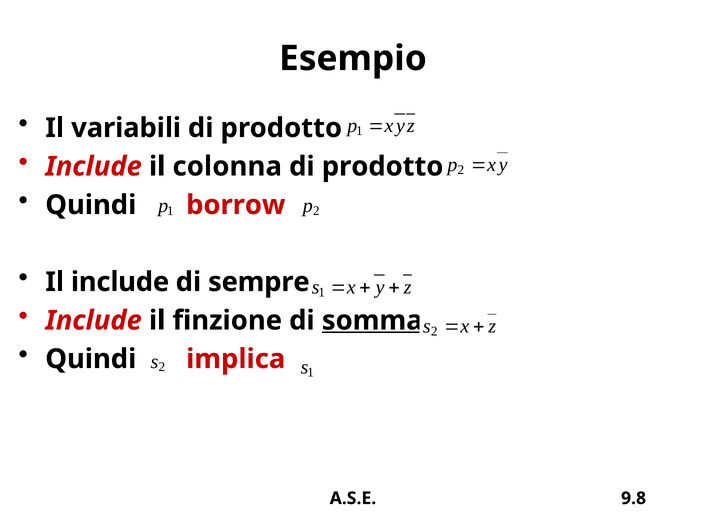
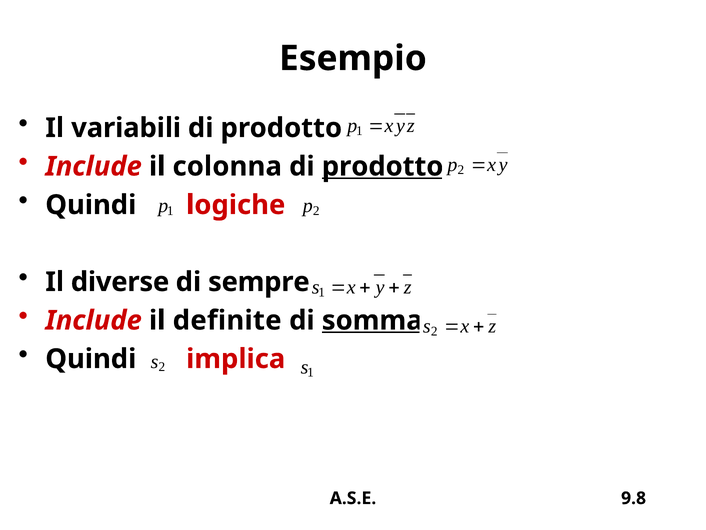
prodotto at (383, 166) underline: none -> present
borrow: borrow -> logiche
Il include: include -> diverse
finzione: finzione -> definite
